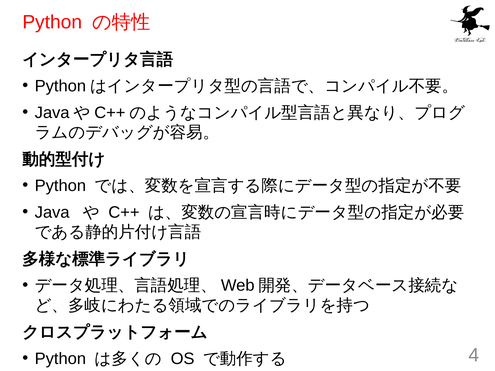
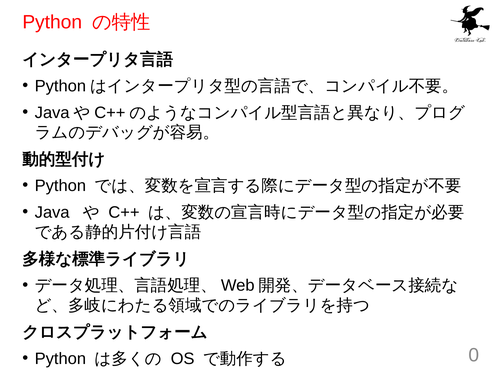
4: 4 -> 0
